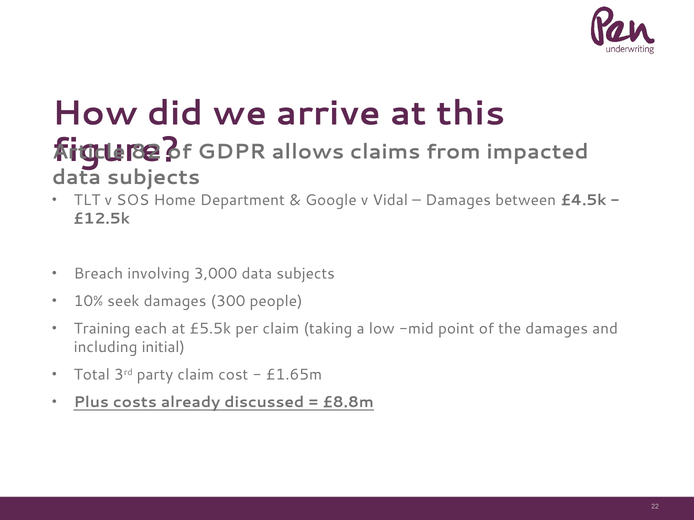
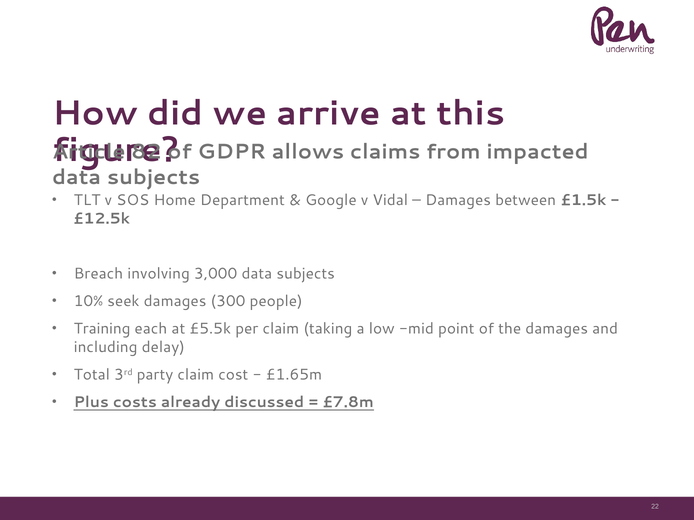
£4.5k: £4.5k -> £1.5k
initial: initial -> delay
£8.8m: £8.8m -> £7.8m
